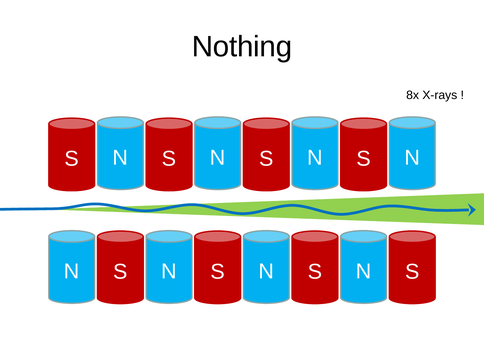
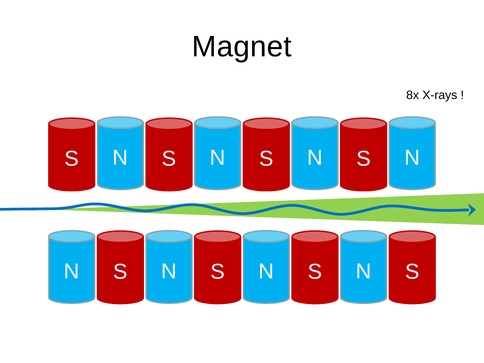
Nothing: Nothing -> Magnet
